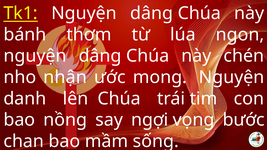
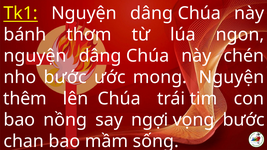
nho nhận: nhận -> bước
danh: danh -> thêm
